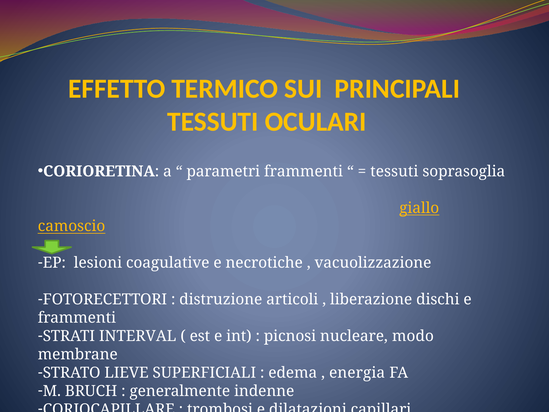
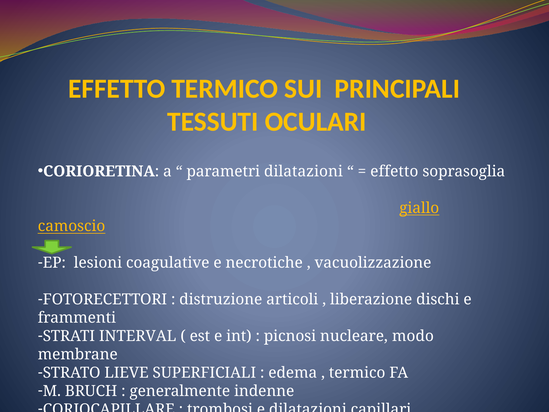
parametri frammenti: frammenti -> dilatazioni
tessuti at (394, 171): tessuti -> effetto
energia at (357, 373): energia -> termico
